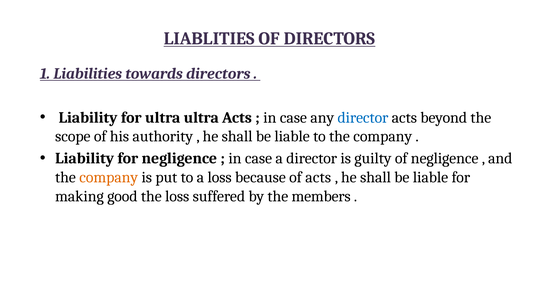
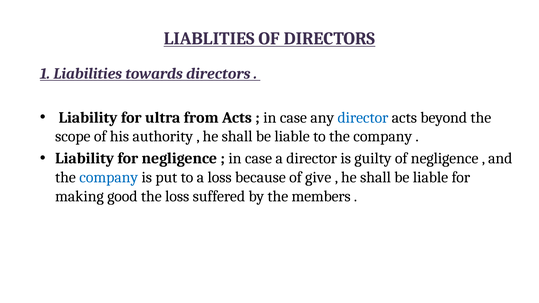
ultra ultra: ultra -> from
company at (109, 177) colour: orange -> blue
of acts: acts -> give
